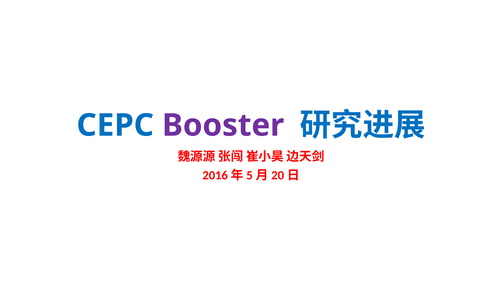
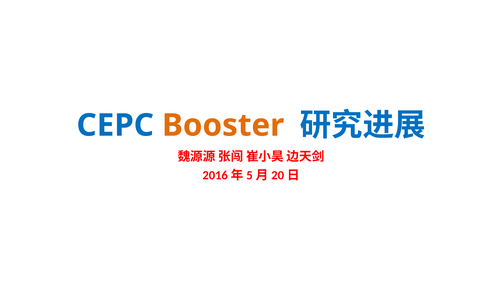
Booster colour: purple -> orange
